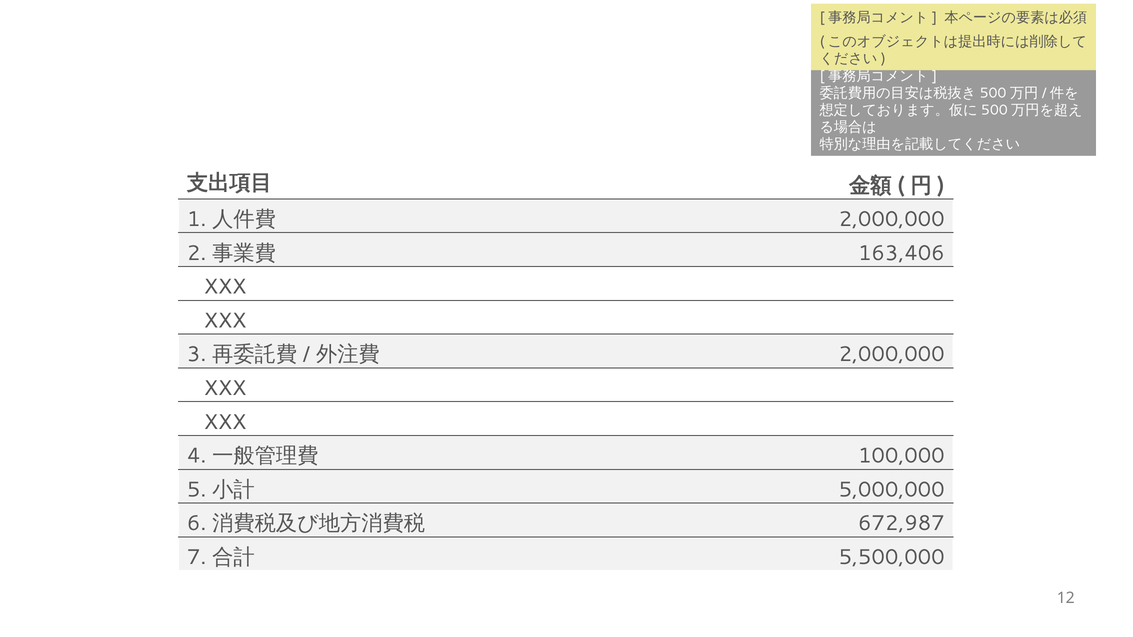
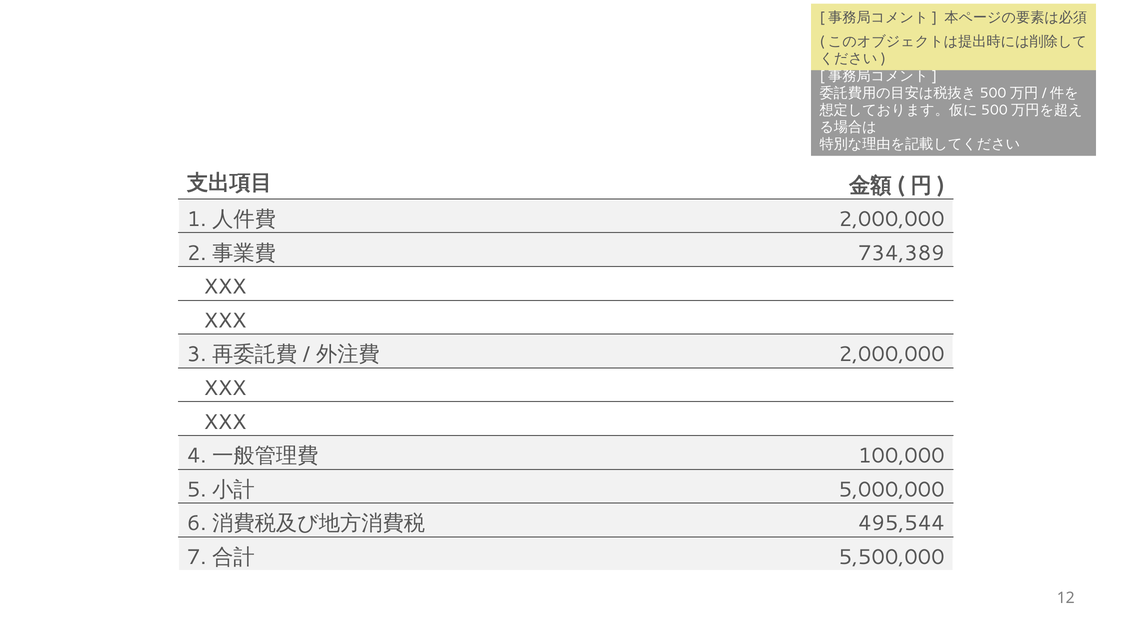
163,406: 163,406 -> 734,389
672,987: 672,987 -> 495,544
